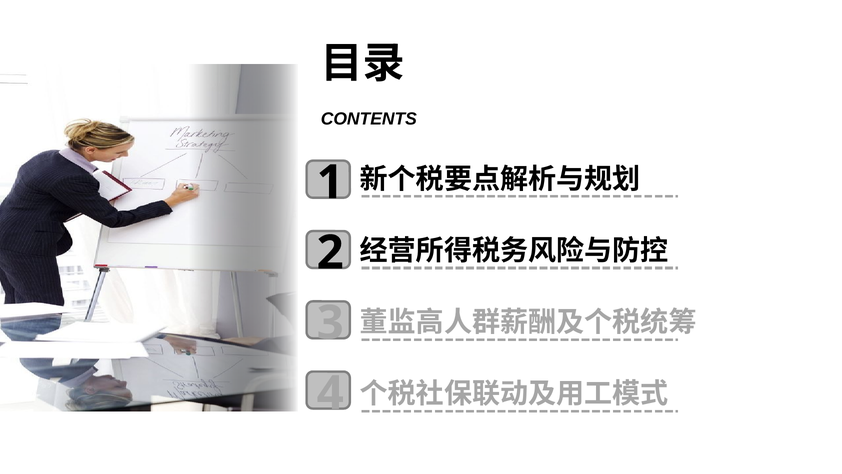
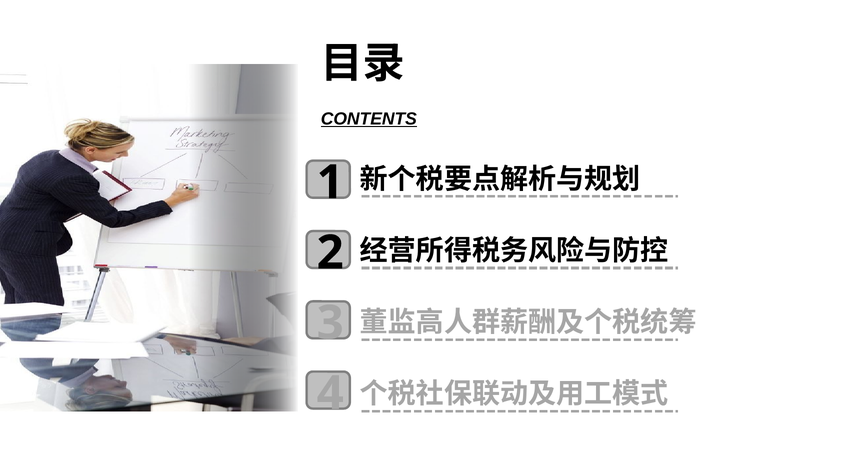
CONTENTS underline: none -> present
